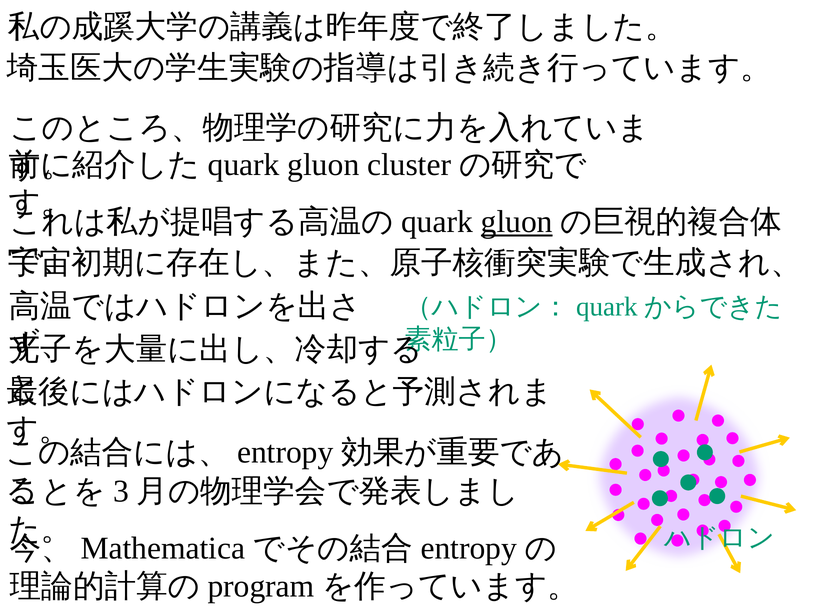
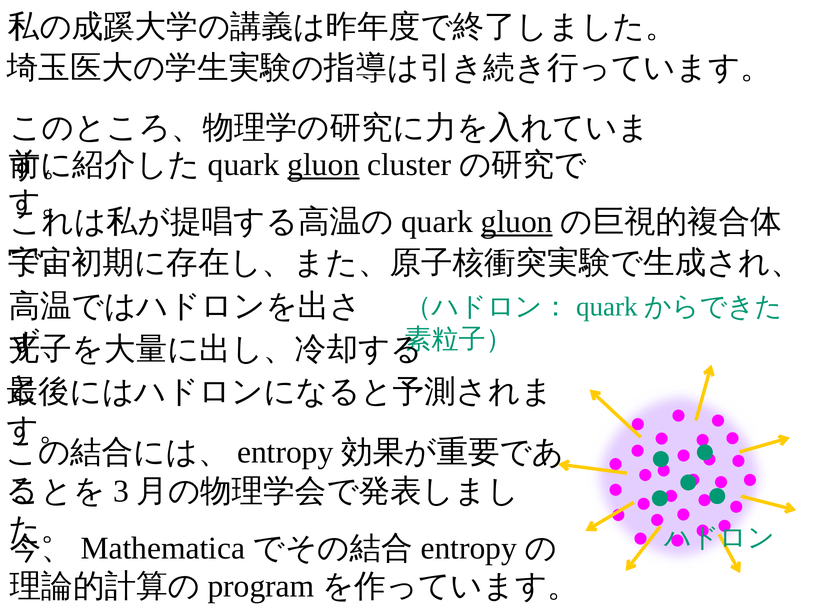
gluon at (323, 165) underline: none -> present
